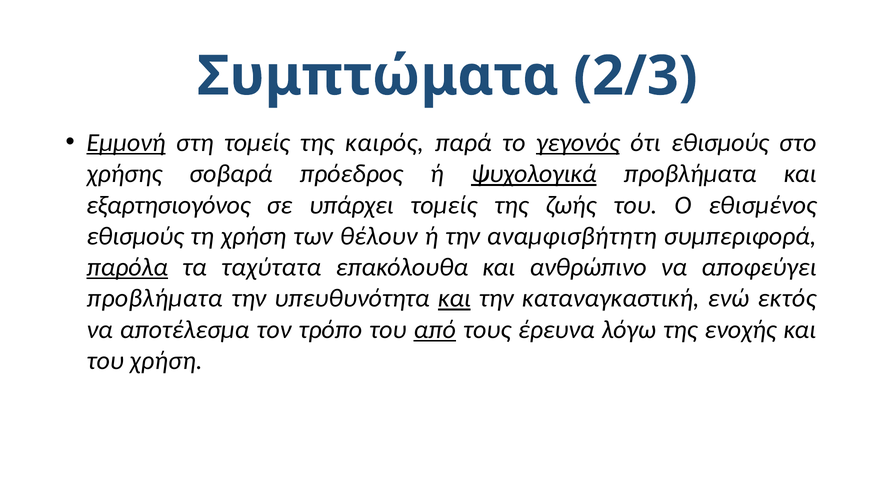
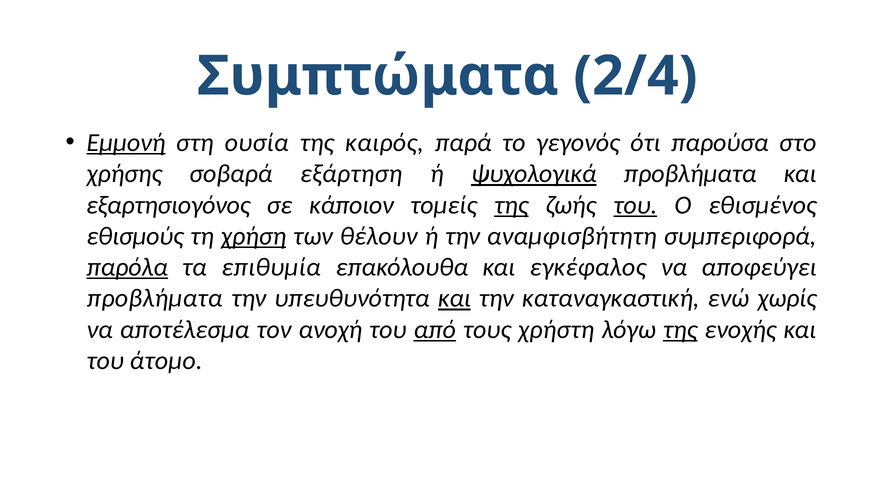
2/3: 2/3 -> 2/4
στη τομείς: τομείς -> ουσία
γεγονός underline: present -> none
ότι εθισμούς: εθισμούς -> παρούσα
πρόεδρος: πρόεδρος -> εξάρτηση
υπάρχει: υπάρχει -> κάποιον
της at (511, 205) underline: none -> present
του at (635, 205) underline: none -> present
χρήση at (254, 236) underline: none -> present
ταχύτατα: ταχύτατα -> επιθυμία
ανθρώπινο: ανθρώπινο -> εγκέφαλος
εκτός: εκτός -> χωρίς
τρόπο: τρόπο -> ανοχή
έρευνα: έρευνα -> χρήστη
της at (680, 330) underline: none -> present
του χρήση: χρήση -> άτομο
